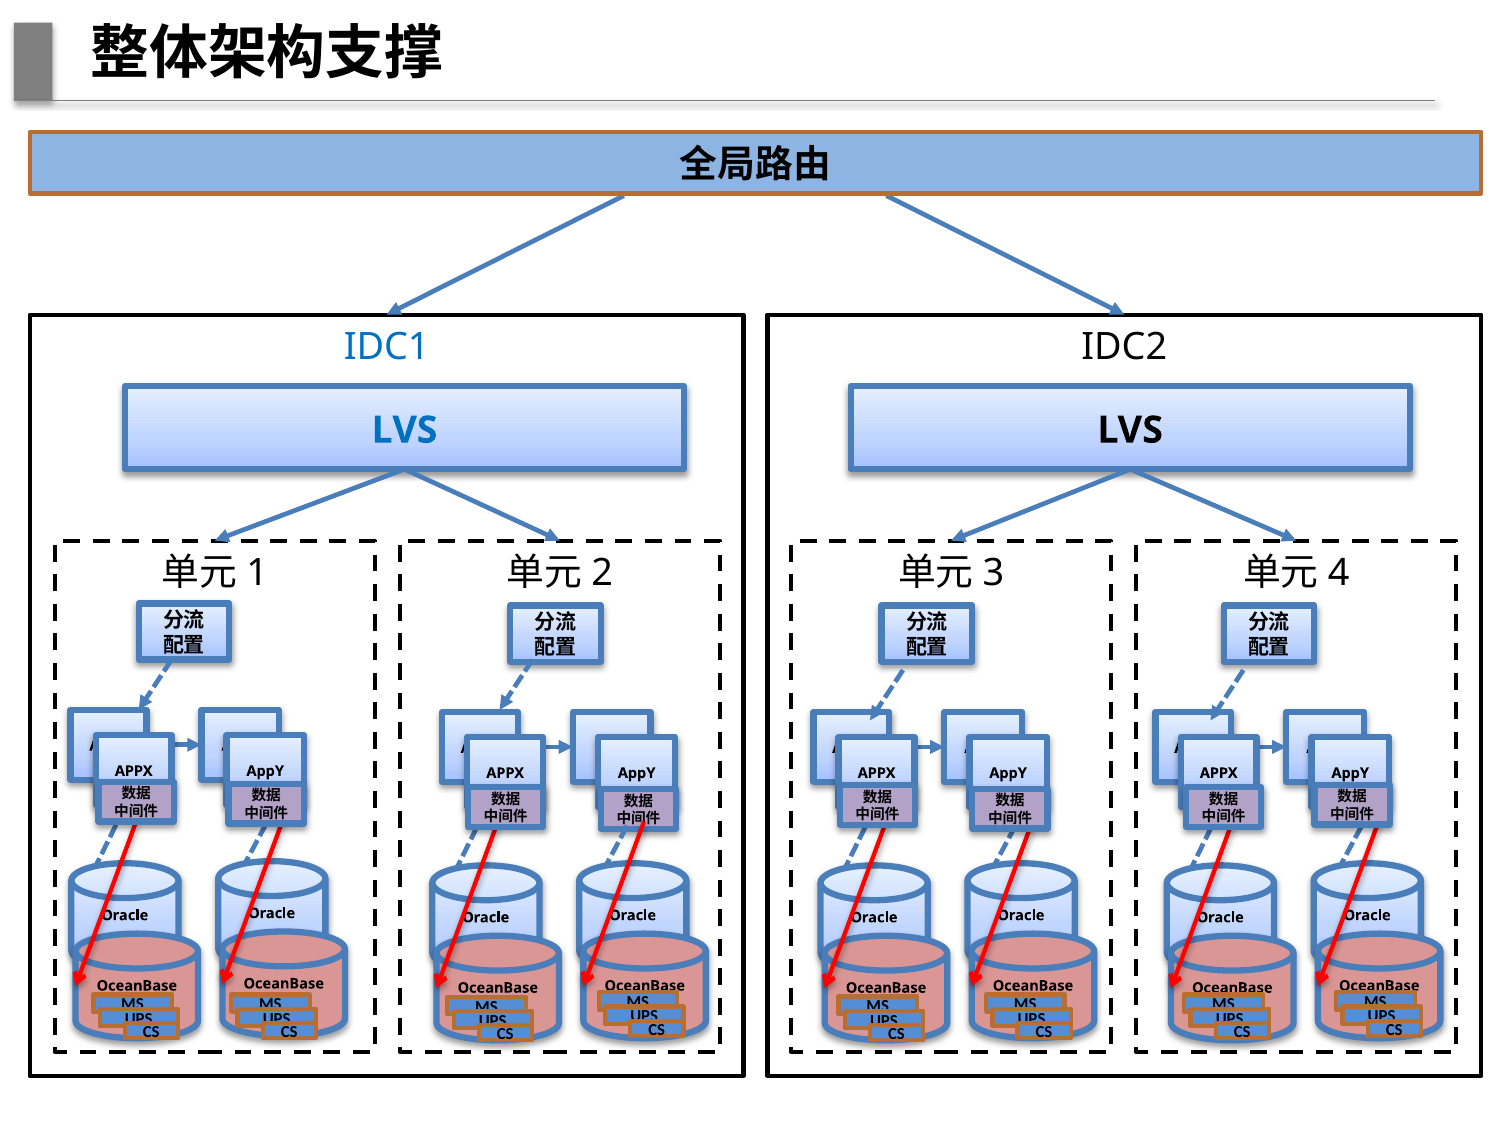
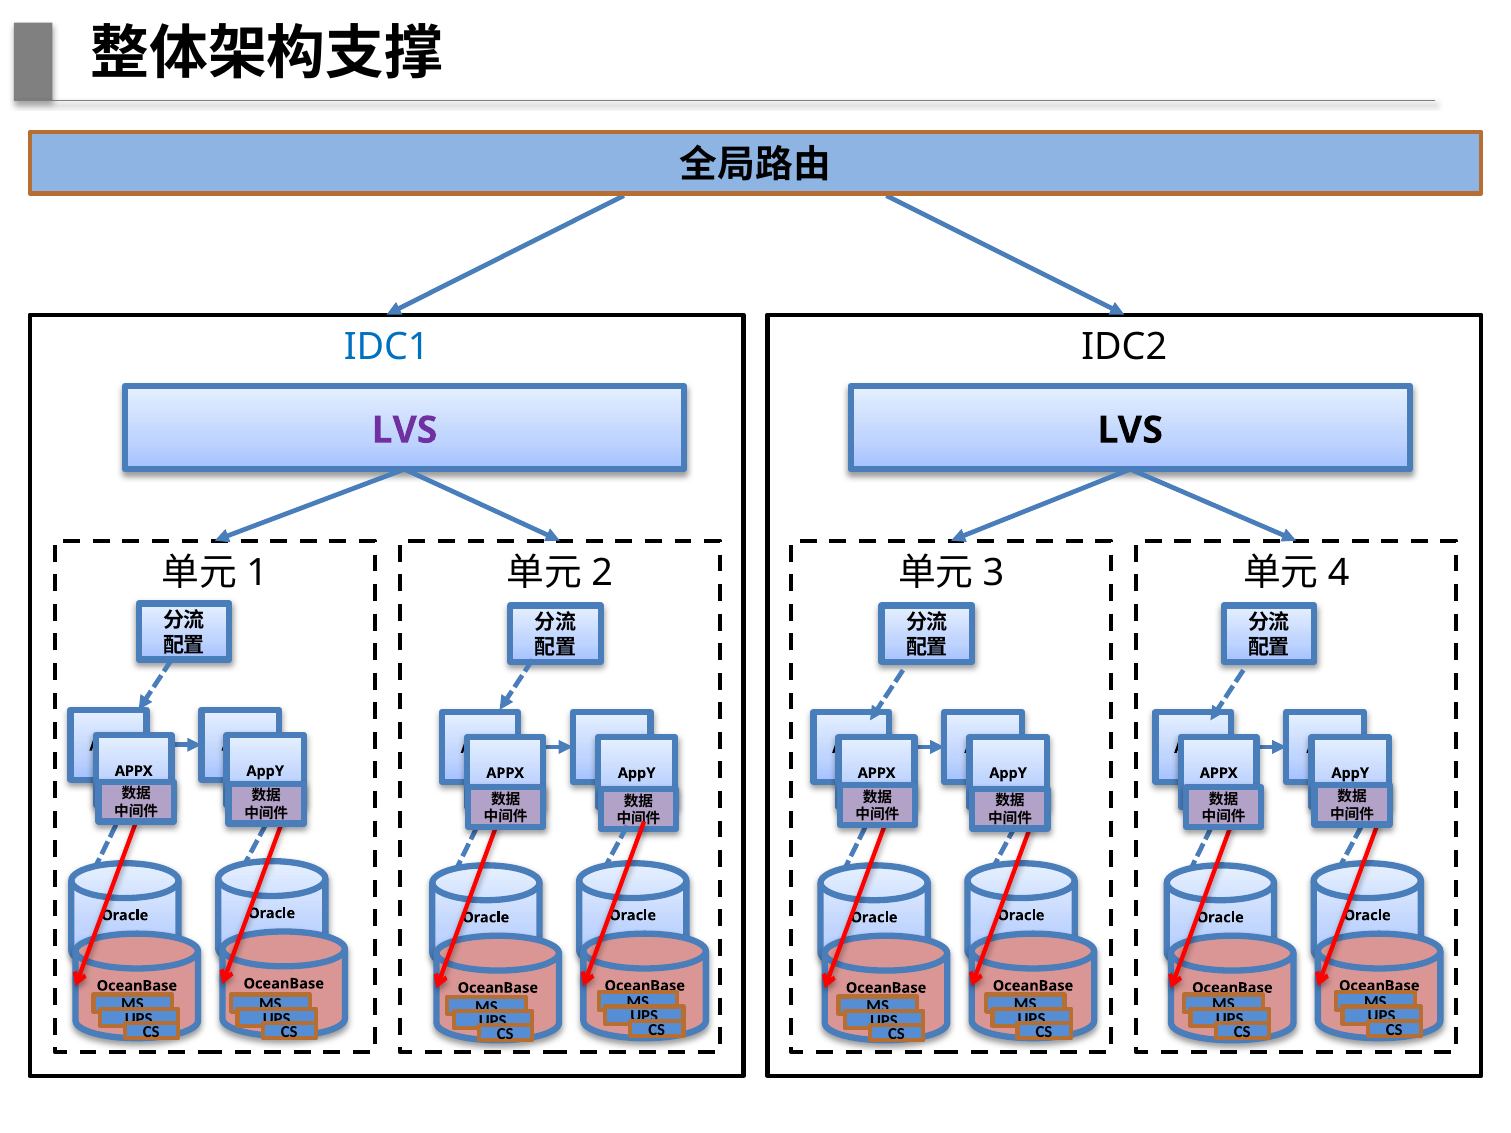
LVS at (405, 430) colour: blue -> purple
